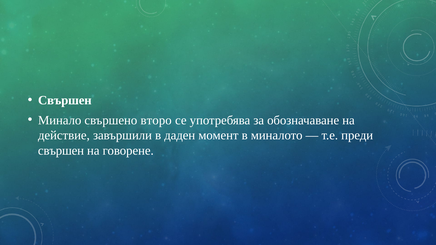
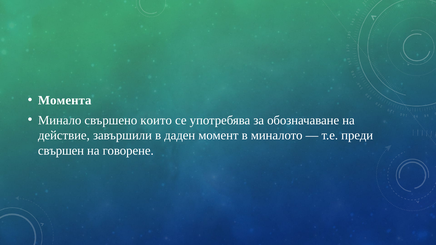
Свършен at (65, 100): Свършен -> Момента
второ: второ -> които
